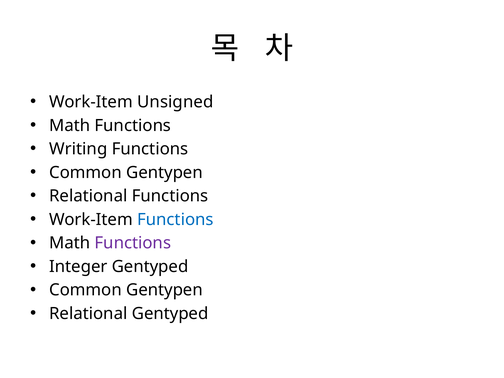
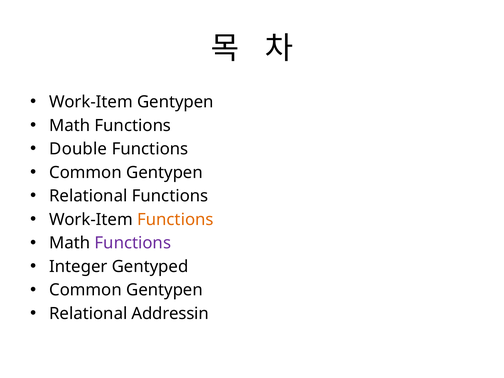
Work-Item Unsigned: Unsigned -> Gentypen
Writing: Writing -> Double
Functions at (175, 220) colour: blue -> orange
Relational Gentyped: Gentyped -> Addressin
